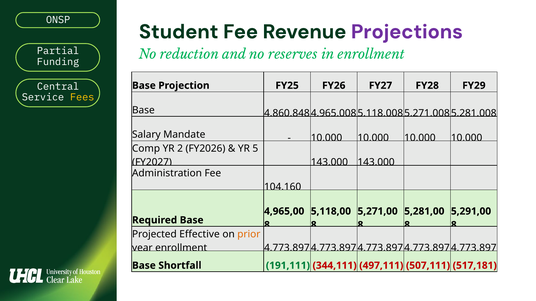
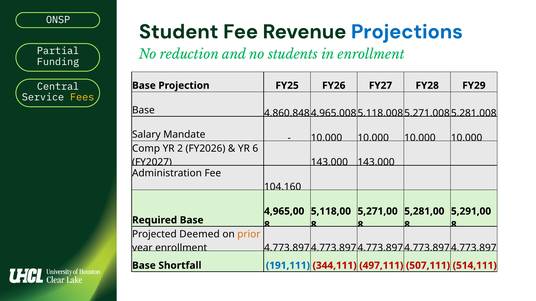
Projections colour: purple -> blue
reserves: reserves -> students
5: 5 -> 6
Effective: Effective -> Deemed
191,111 colour: green -> blue
517,181: 517,181 -> 514,111
